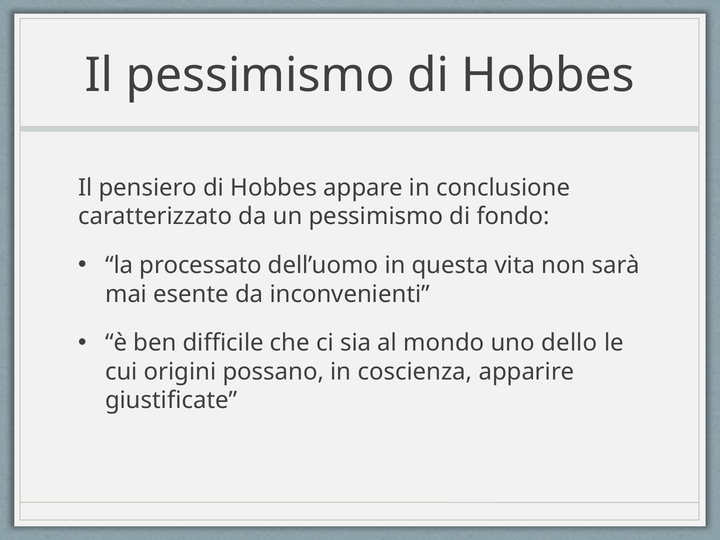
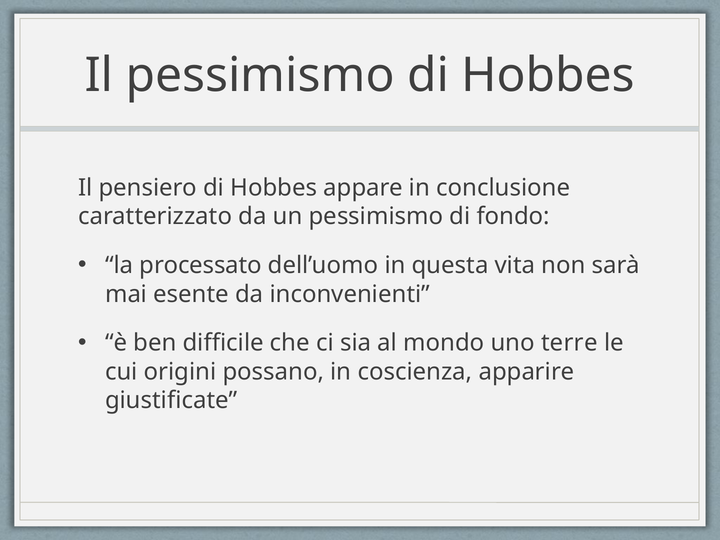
dello: dello -> terre
